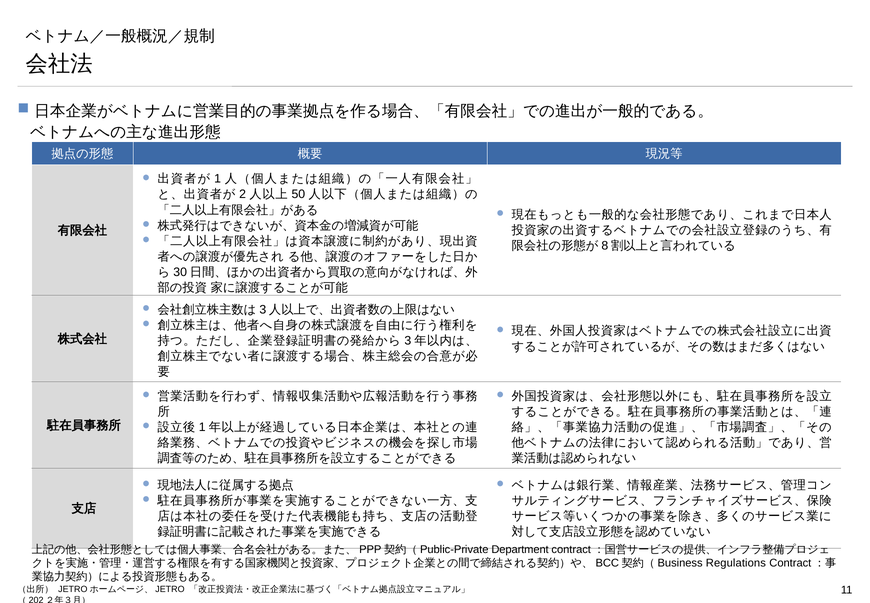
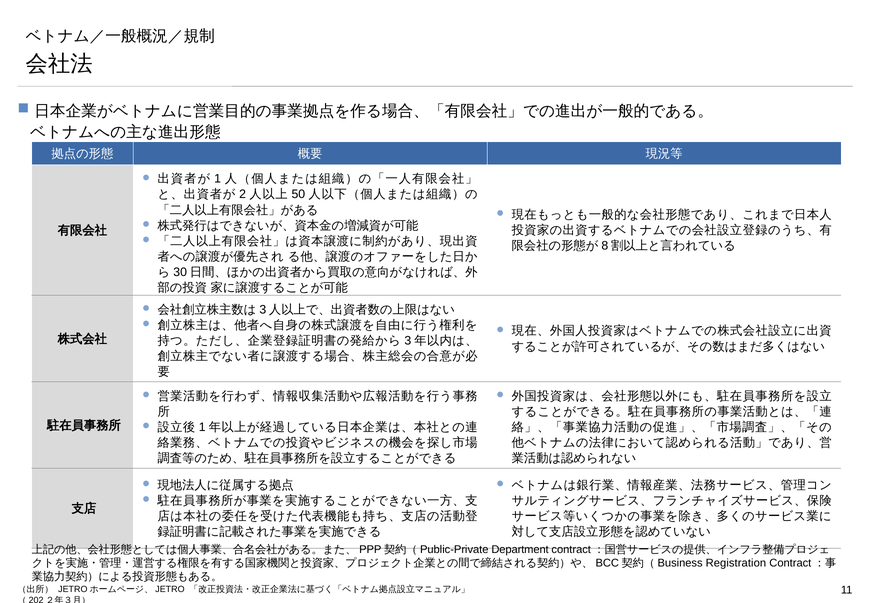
Regulations: Regulations -> Registration
